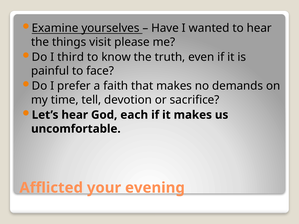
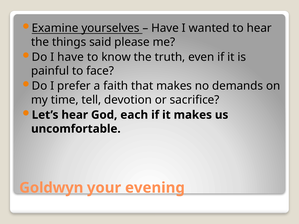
visit: visit -> said
I third: third -> have
Afflicted: Afflicted -> Goldwyn
